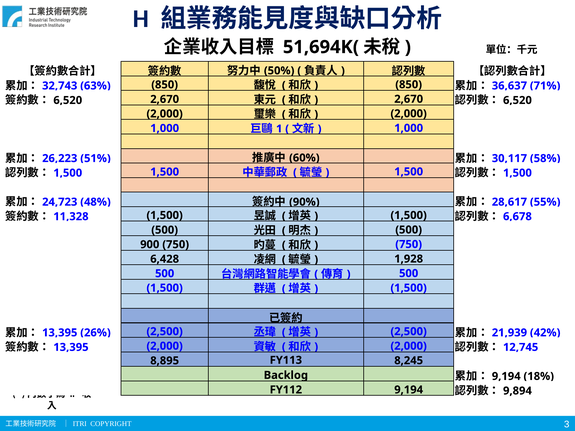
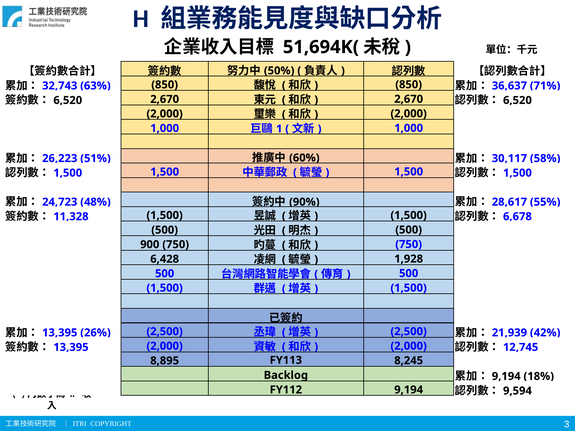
9,894: 9,894 -> 9,594
